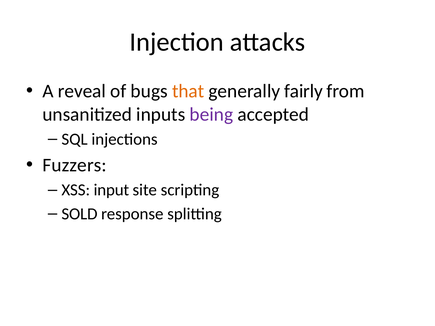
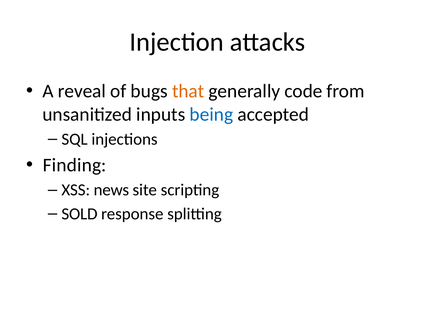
fairly: fairly -> code
being colour: purple -> blue
Fuzzers: Fuzzers -> Finding
input: input -> news
